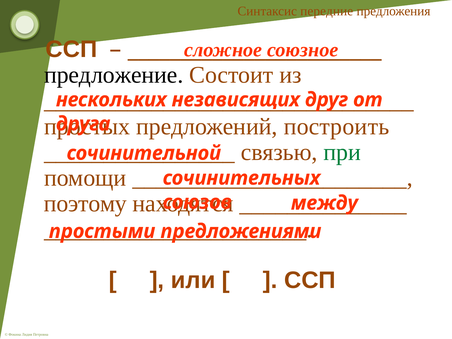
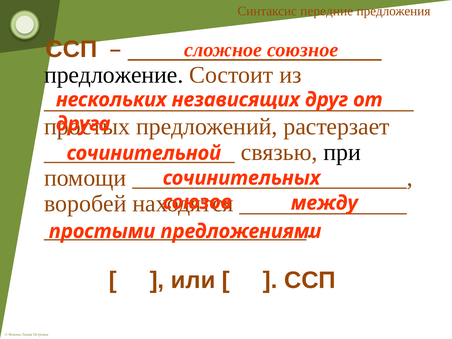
построить: построить -> растерзает
при colour: green -> black
поэтому: поэтому -> воробей
